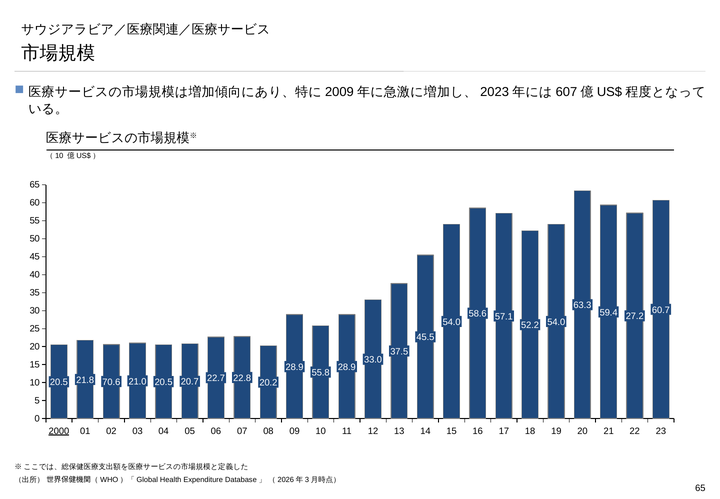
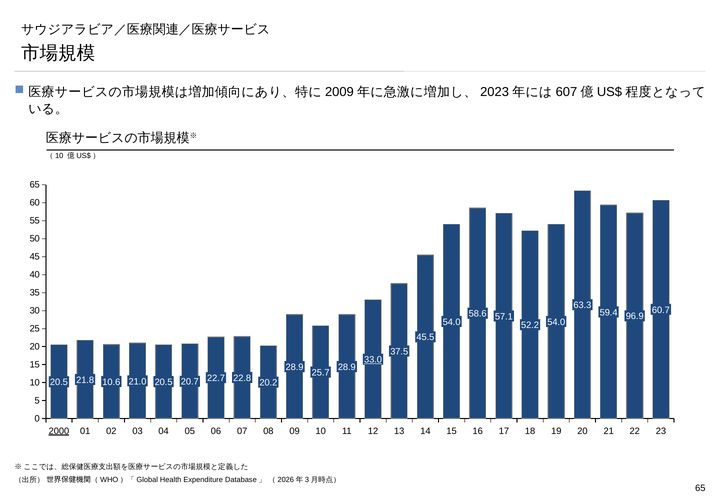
27.2: 27.2 -> 96.9
33.0 underline: none -> present
55.8: 55.8 -> 25.7
70.6: 70.6 -> 10.6
